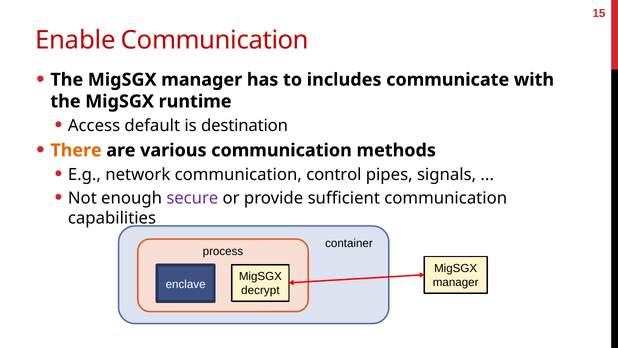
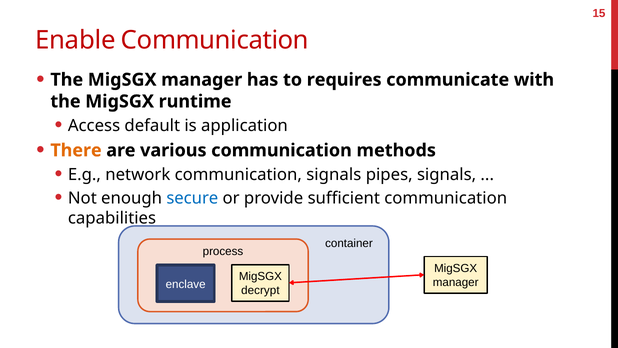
includes: includes -> requires
destination: destination -> application
communication control: control -> signals
secure colour: purple -> blue
